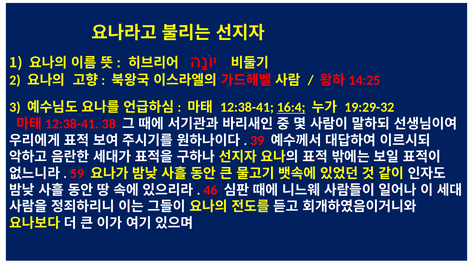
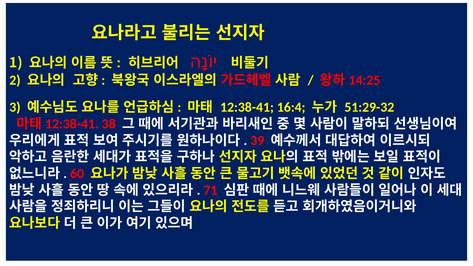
16:4 underline: present -> none
19:29-32: 19:29-32 -> 51:29-32
59: 59 -> 60
46: 46 -> 71
